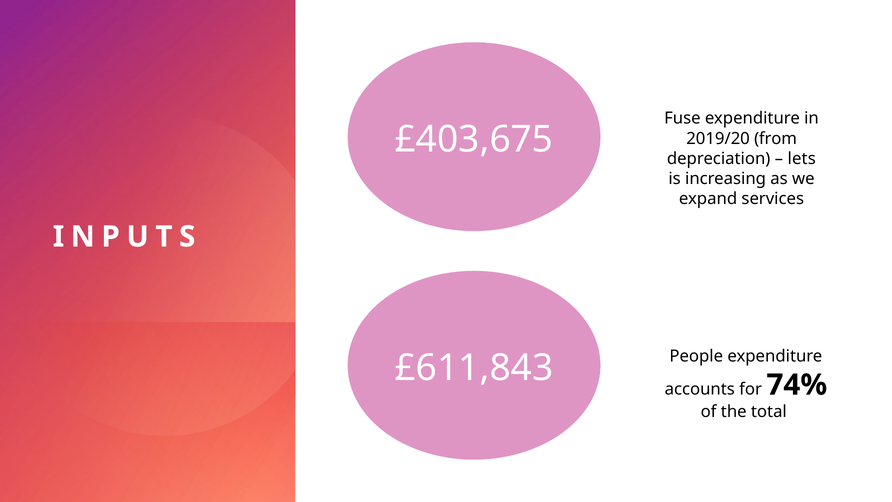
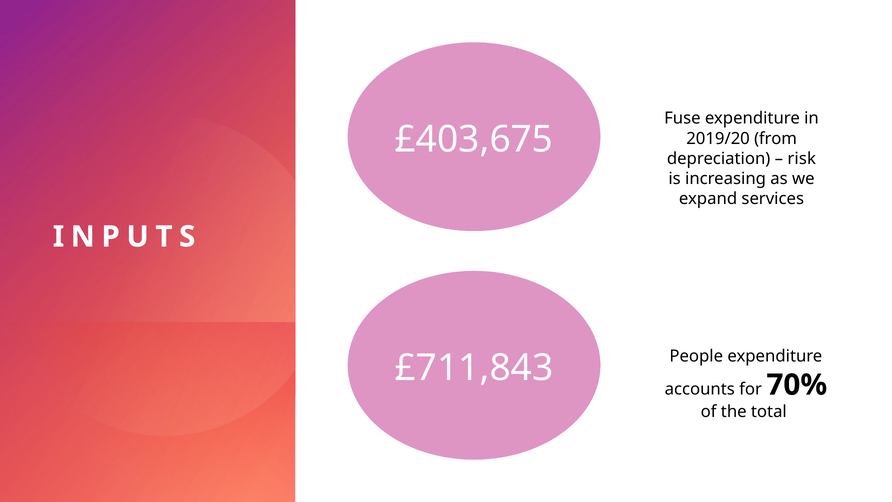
lets: lets -> risk
£611,843: £611,843 -> £711,843
74%: 74% -> 70%
